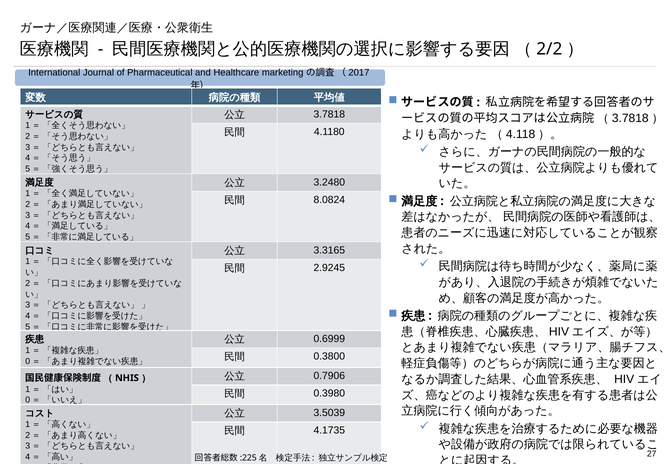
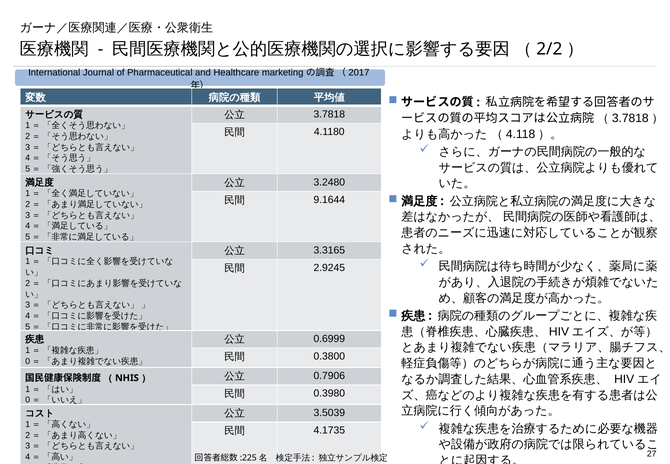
8.0824: 8.0824 -> 9.1644
